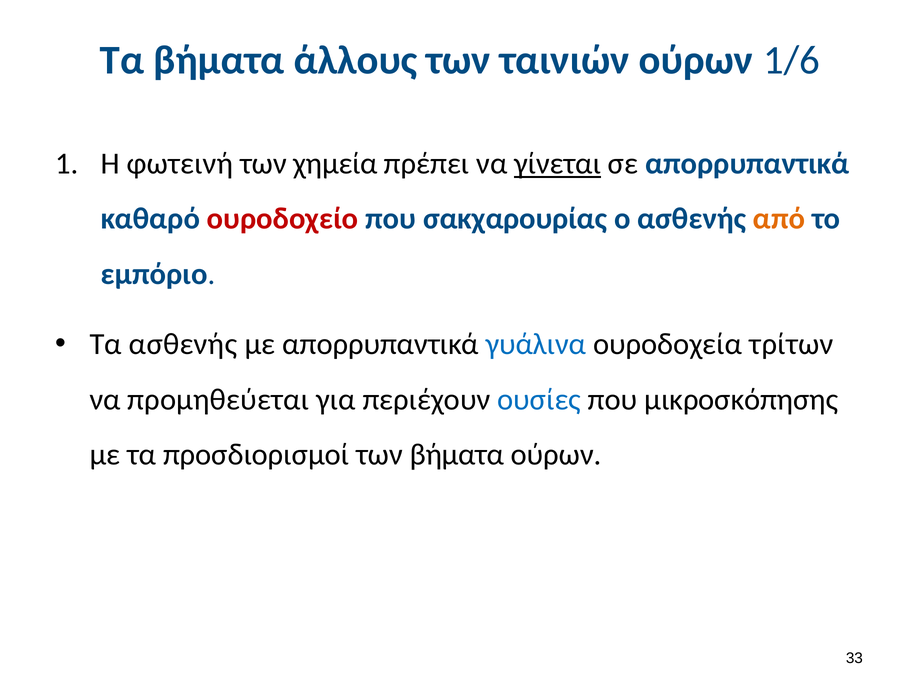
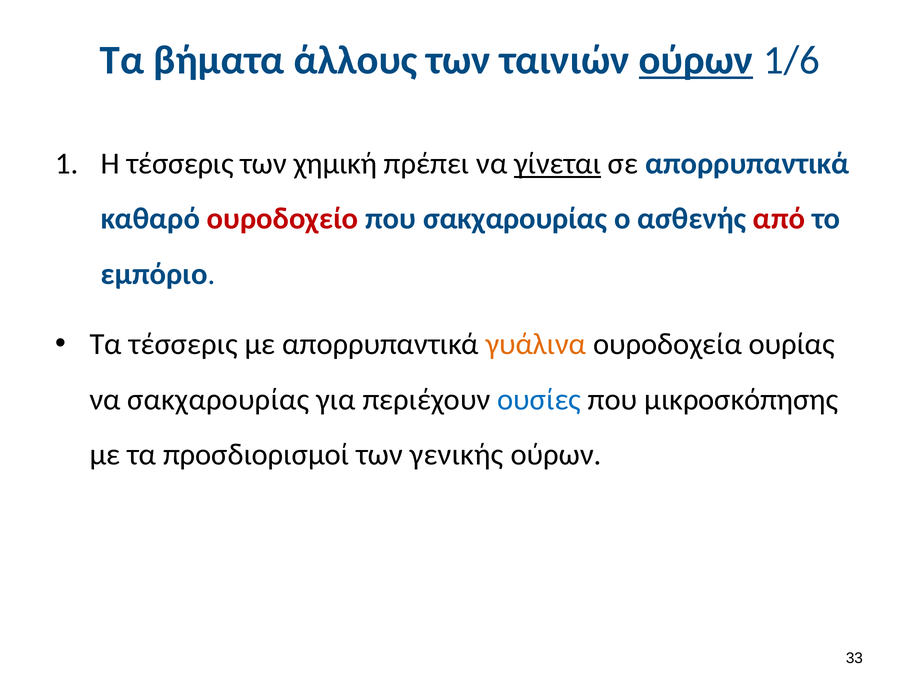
ούρων at (696, 60) underline: none -> present
Η φωτεινή: φωτεινή -> τέσσερις
χημεία: χημεία -> χημική
από colour: orange -> red
Τα ασθενής: ασθενής -> τέσσερις
γυάλινα colour: blue -> orange
τρίτων: τρίτων -> ουρίας
να προμηθεύεται: προμηθεύεται -> σακχαρουρίας
των βήματα: βήματα -> γενικής
